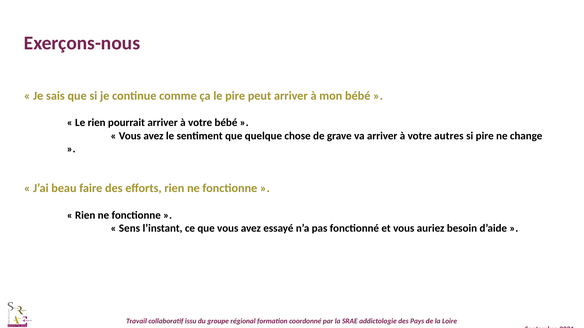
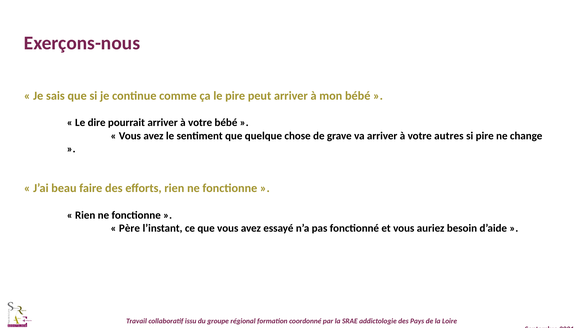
Le rien: rien -> dire
Sens: Sens -> Père
